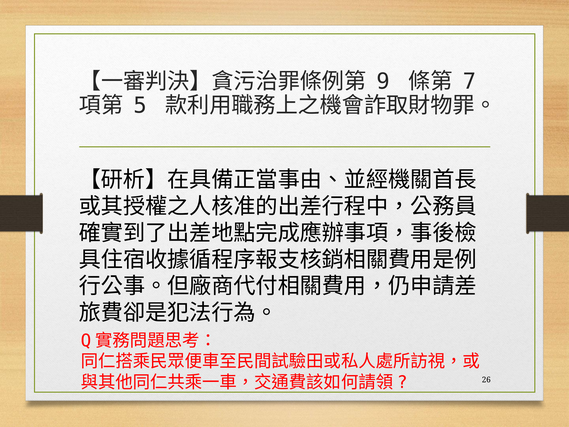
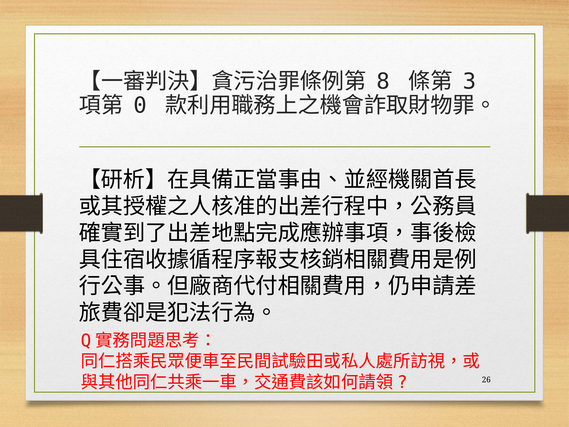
9: 9 -> 8
7: 7 -> 3
5: 5 -> 0
